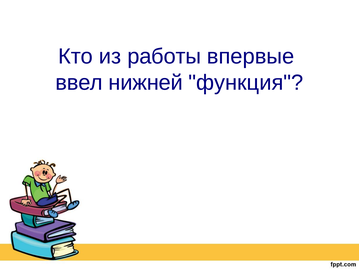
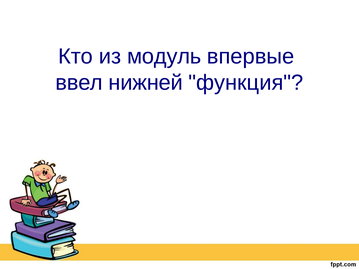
работы: работы -> модуль
